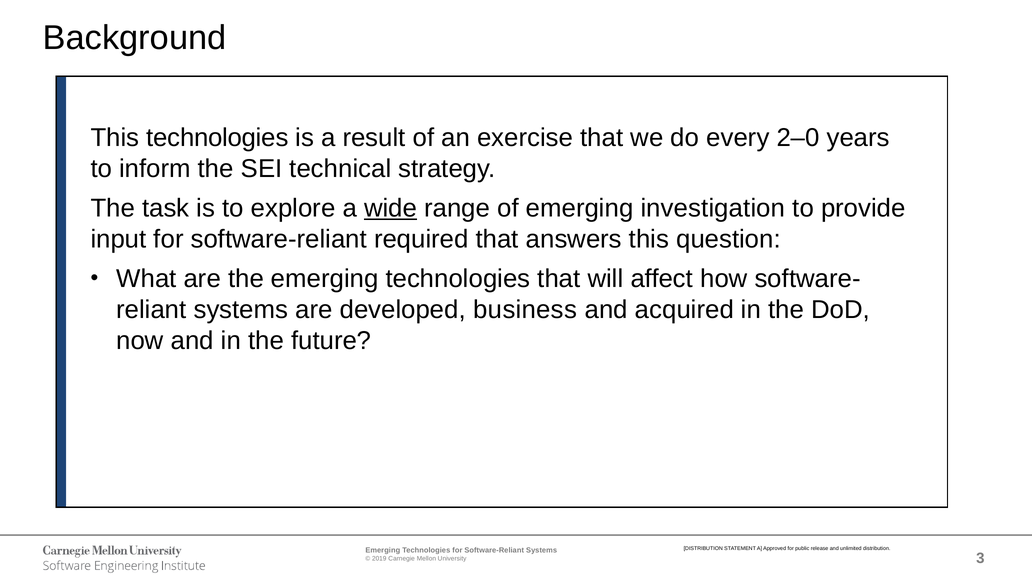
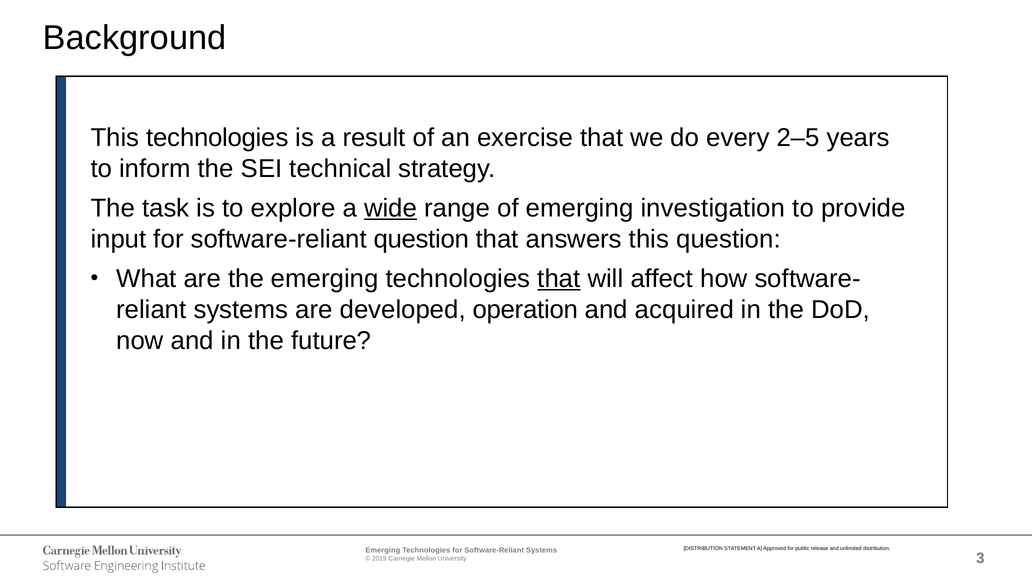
2–0: 2–0 -> 2–5
software-reliant required: required -> question
that at (559, 279) underline: none -> present
business: business -> operation
